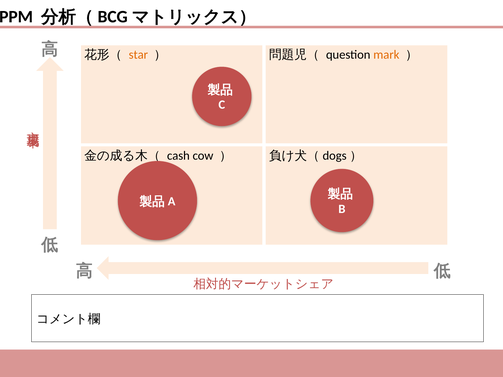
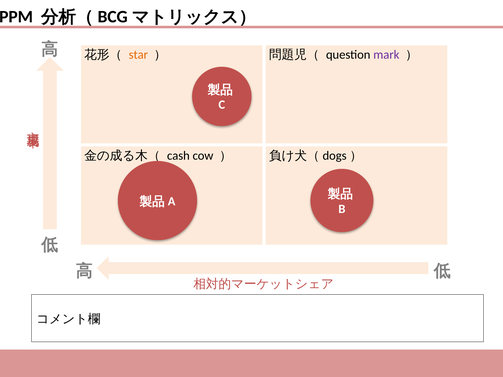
mark colour: orange -> purple
